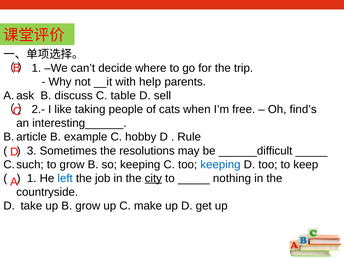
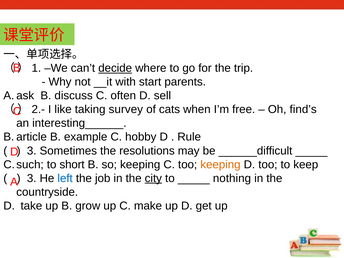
decide underline: none -> present
help: help -> start
table: table -> often
people: people -> survey
to grow: grow -> short
keeping at (220, 164) colour: blue -> orange
1 at (32, 178): 1 -> 3
